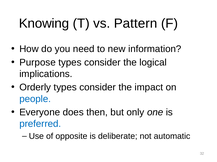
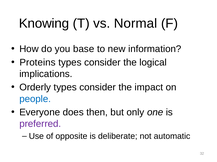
Pattern: Pattern -> Normal
need: need -> base
Purpose: Purpose -> Proteins
preferred colour: blue -> purple
